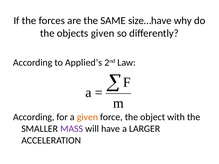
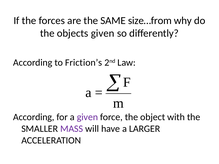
size…have: size…have -> size…from
Applied’s: Applied’s -> Friction’s
given at (87, 117) colour: orange -> purple
